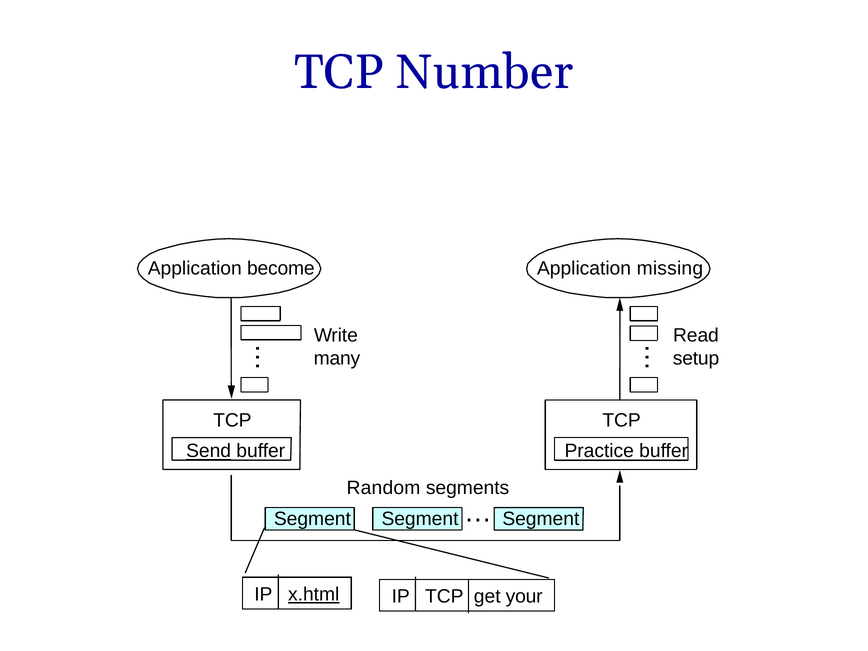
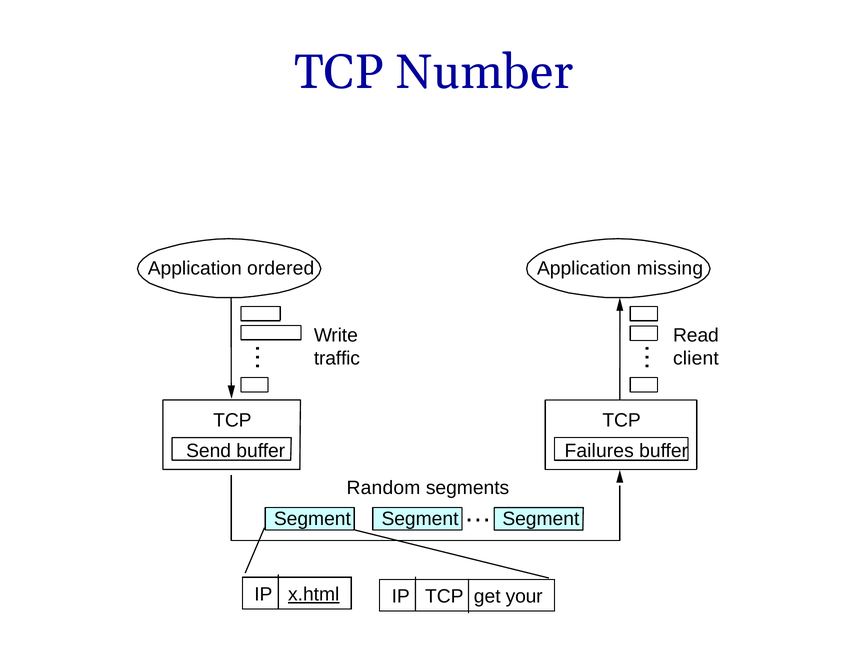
become: become -> ordered
many: many -> traffic
setup: setup -> client
Send underline: present -> none
Practice: Practice -> Failures
